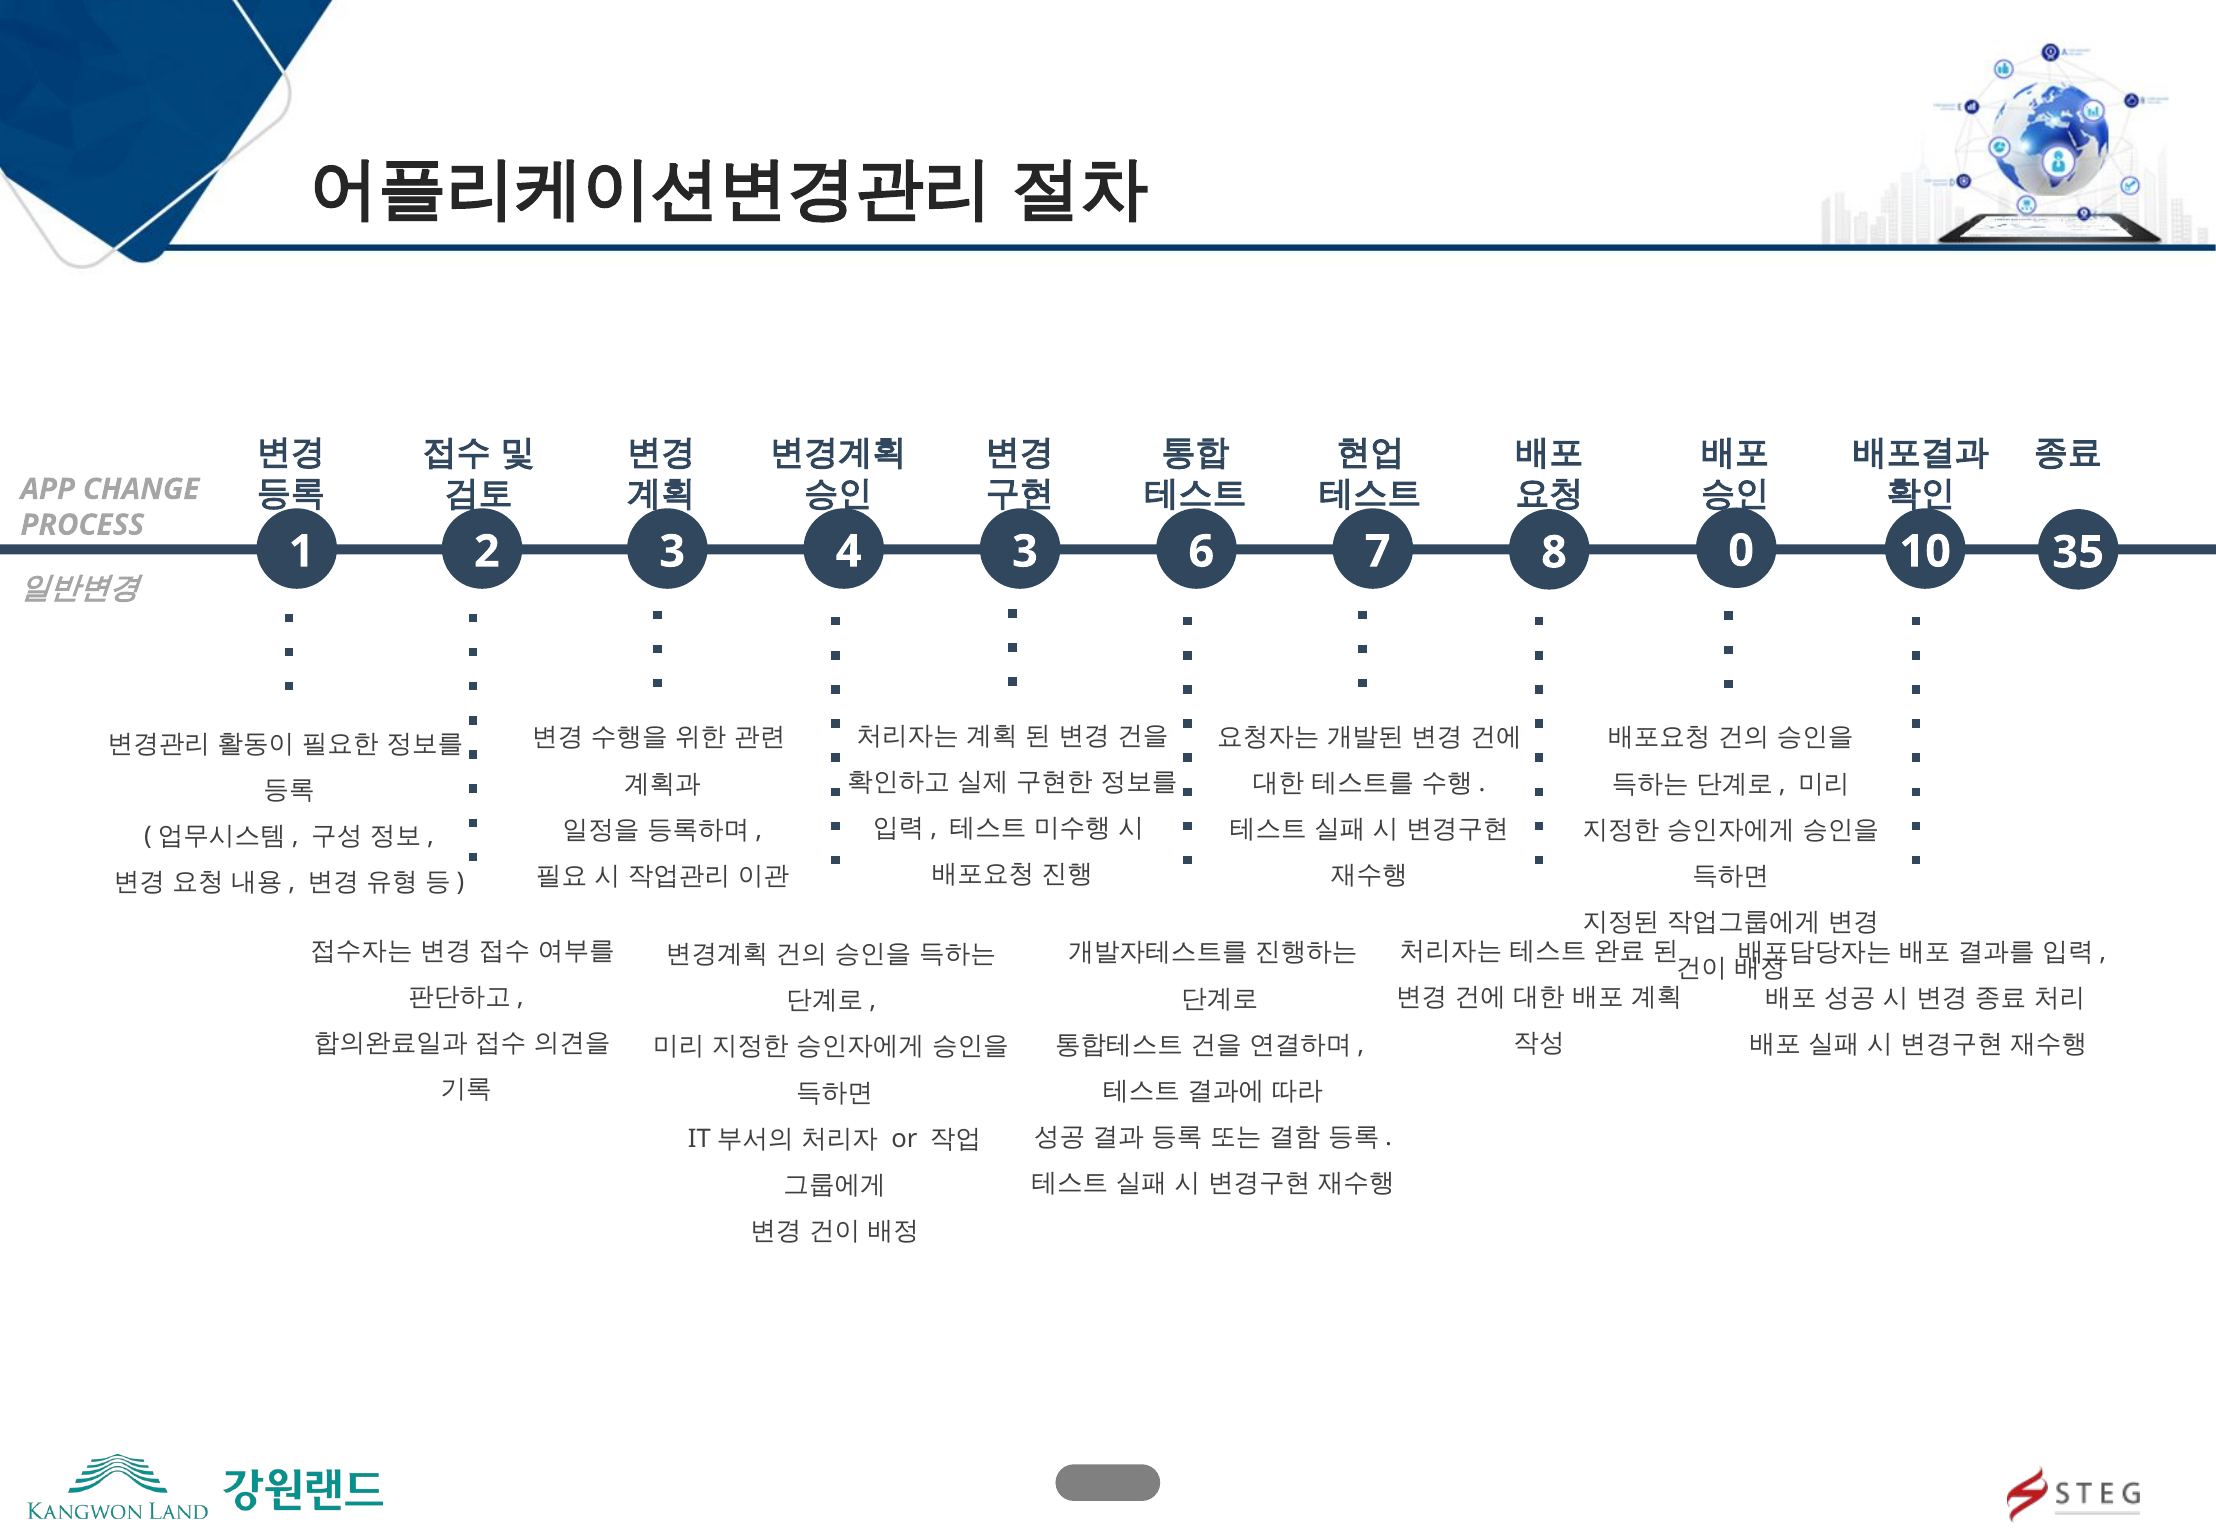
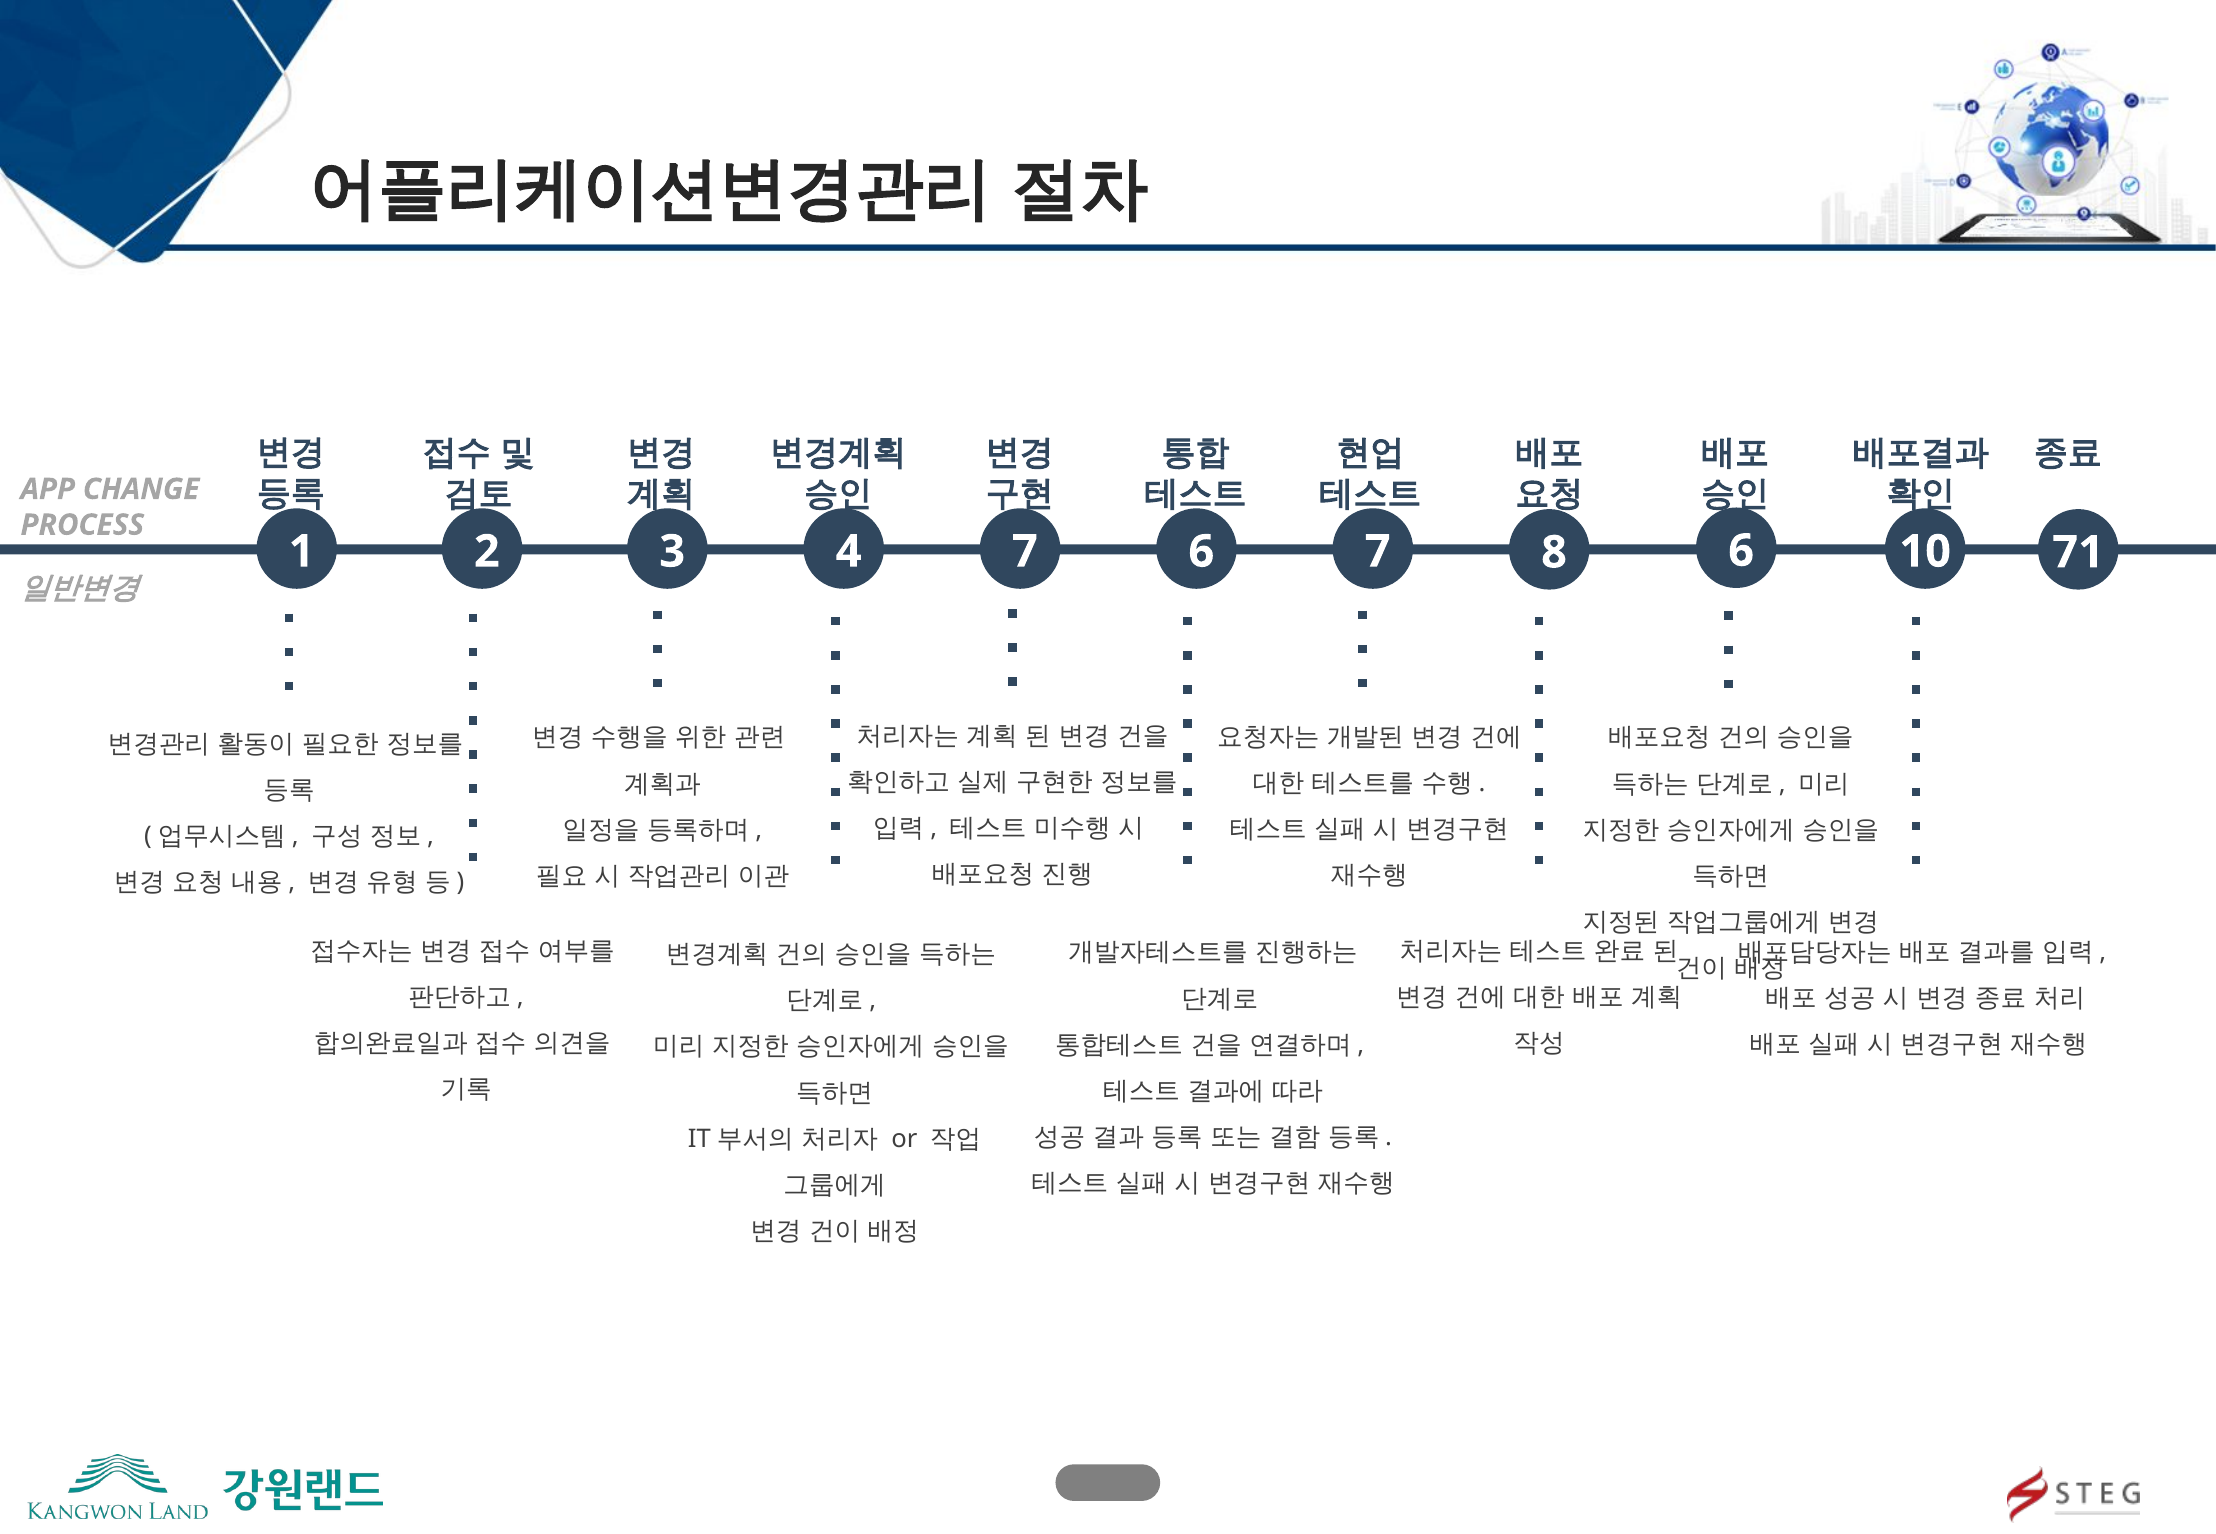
4 3: 3 -> 7
35: 35 -> 71
8 0: 0 -> 6
